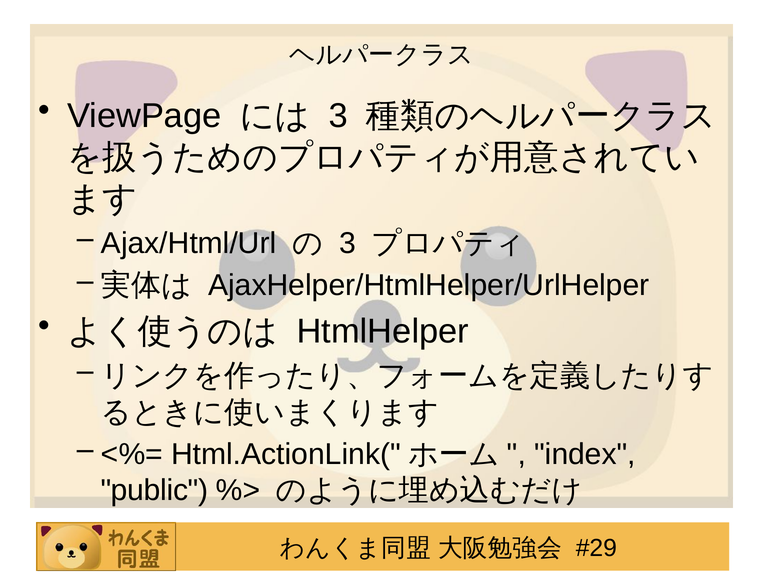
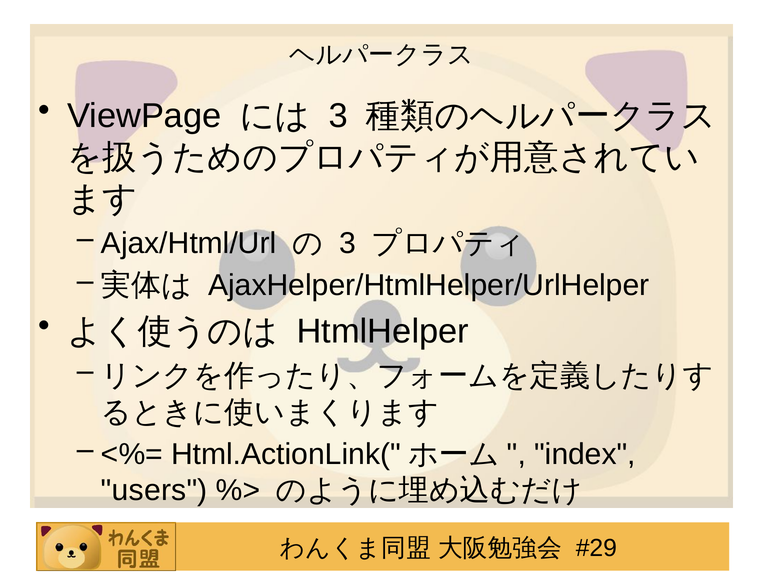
public: public -> users
